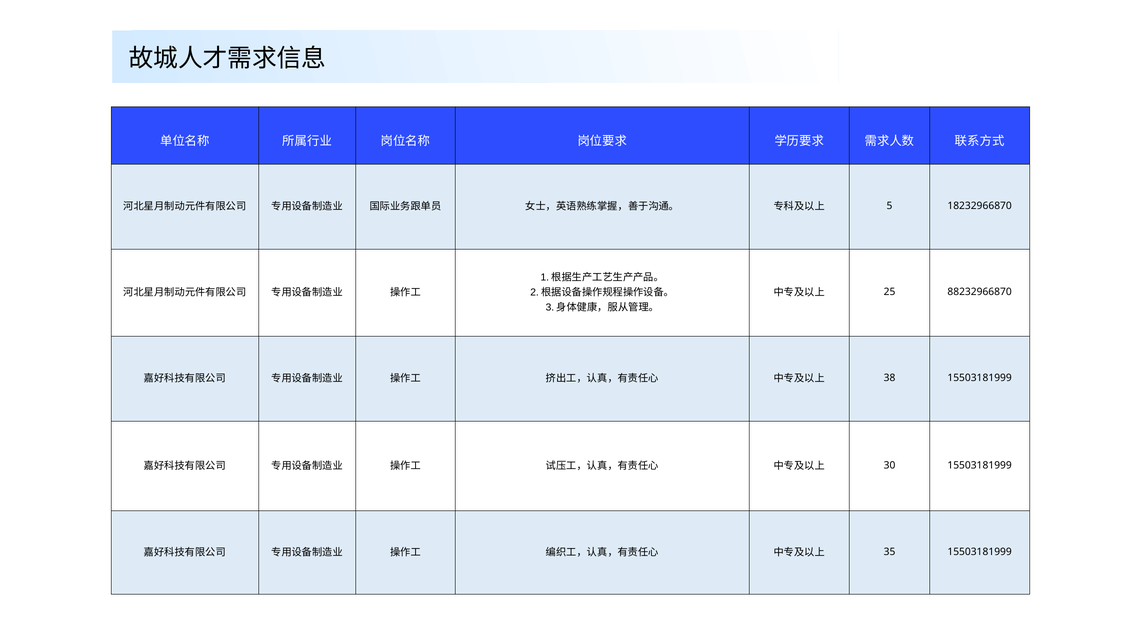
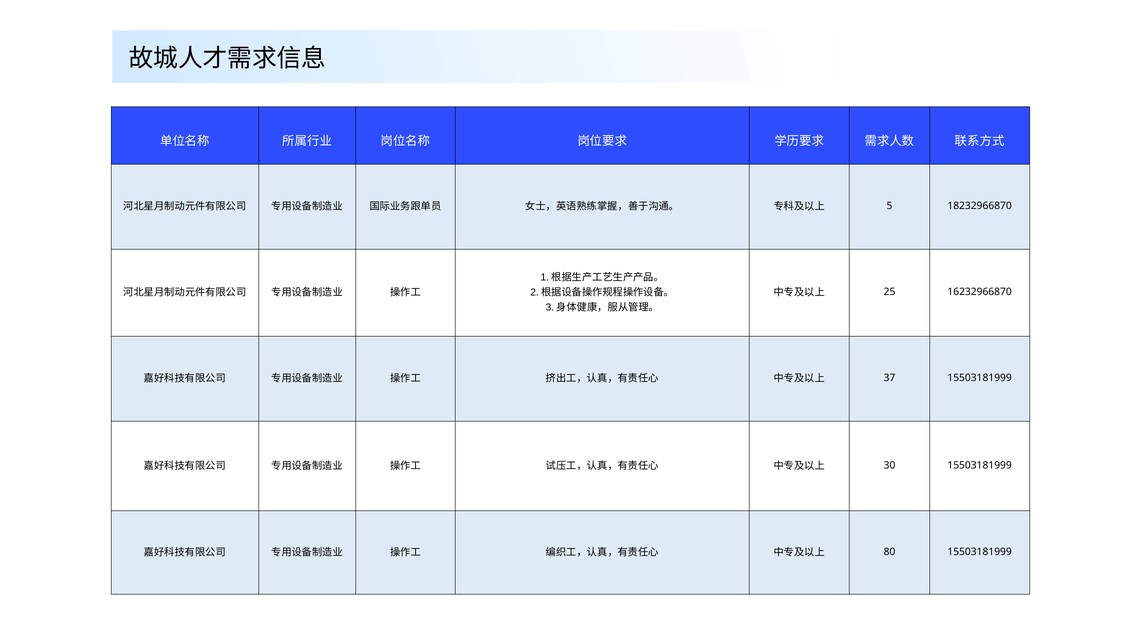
88232966870: 88232966870 -> 16232966870
38: 38 -> 37
35: 35 -> 80
